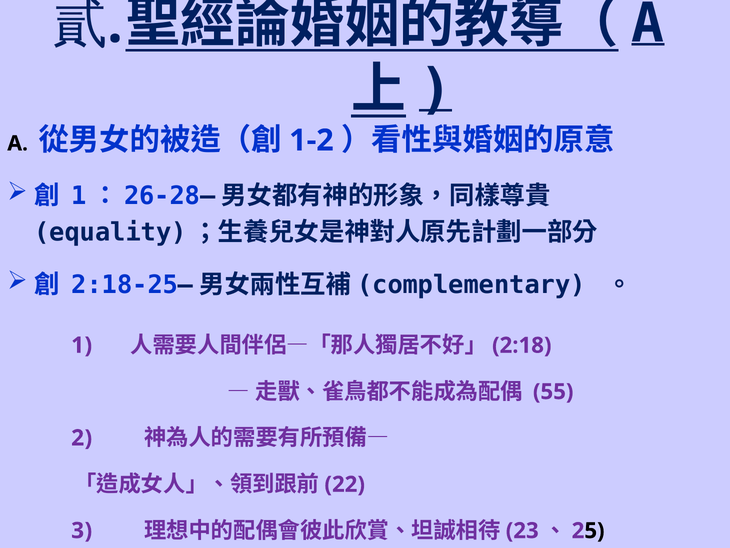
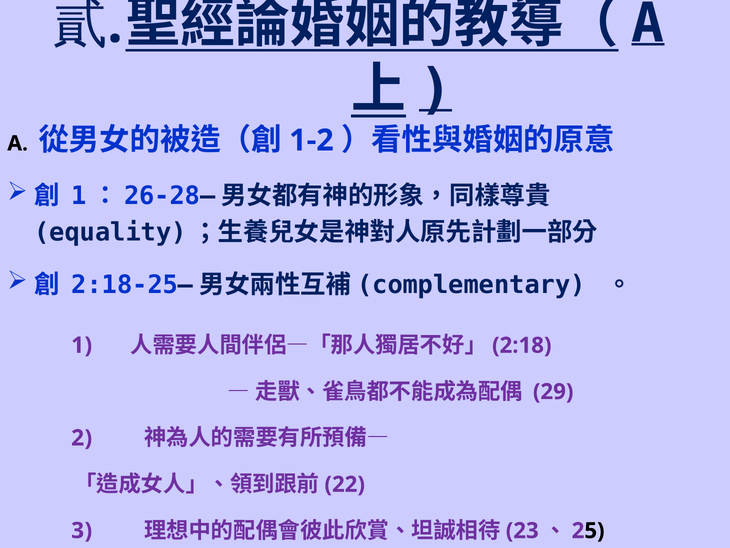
55: 55 -> 29
